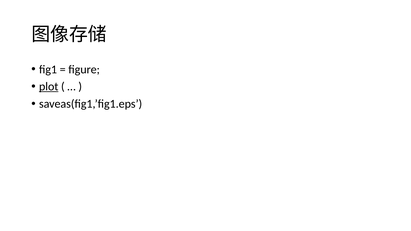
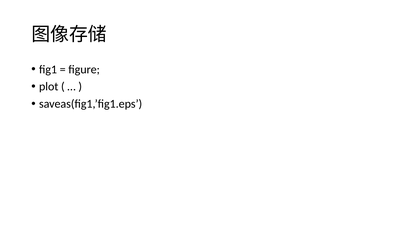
plot underline: present -> none
